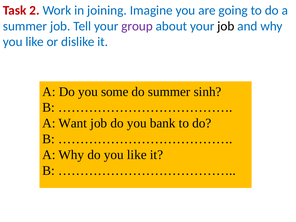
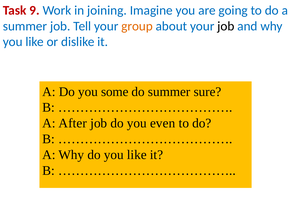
2: 2 -> 9
group colour: purple -> orange
sinh: sinh -> sure
Want: Want -> After
bank: bank -> even
